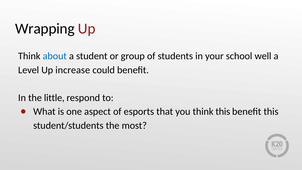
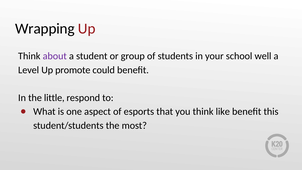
about colour: blue -> purple
increase: increase -> promote
think this: this -> like
